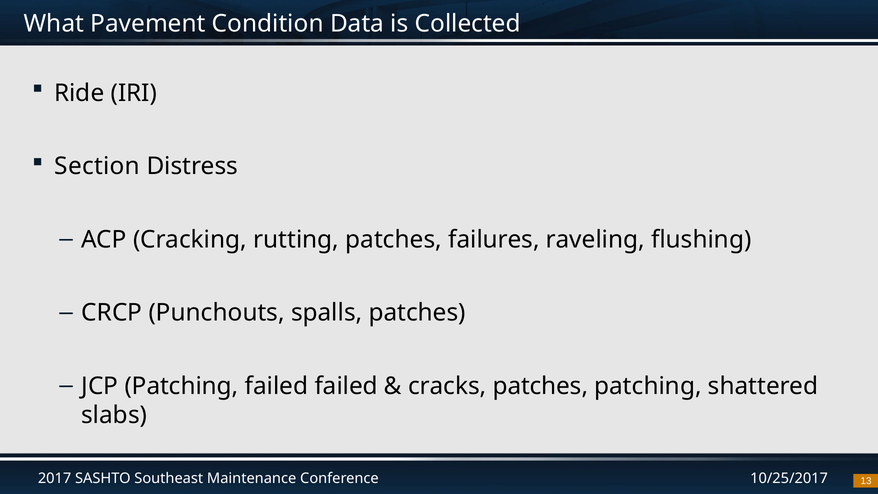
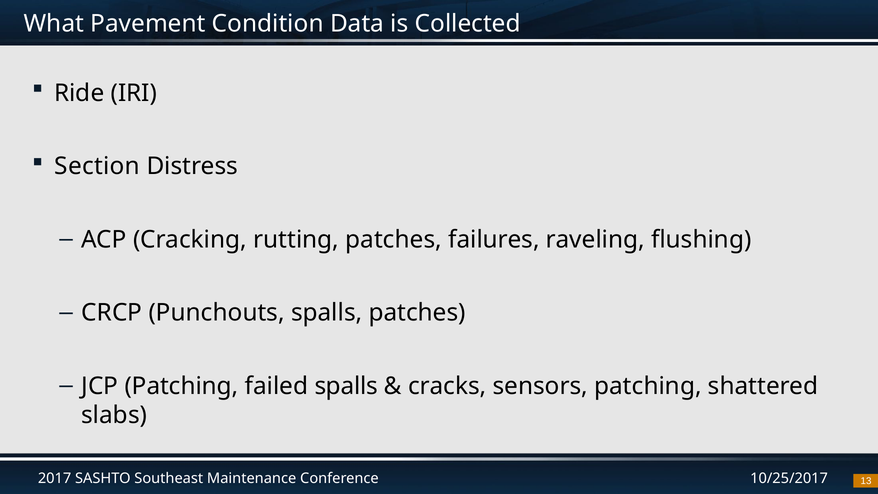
failed failed: failed -> spalls
cracks patches: patches -> sensors
